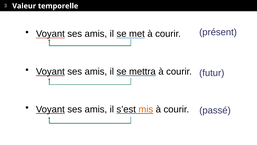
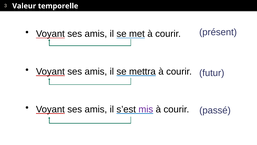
mis colour: orange -> purple
